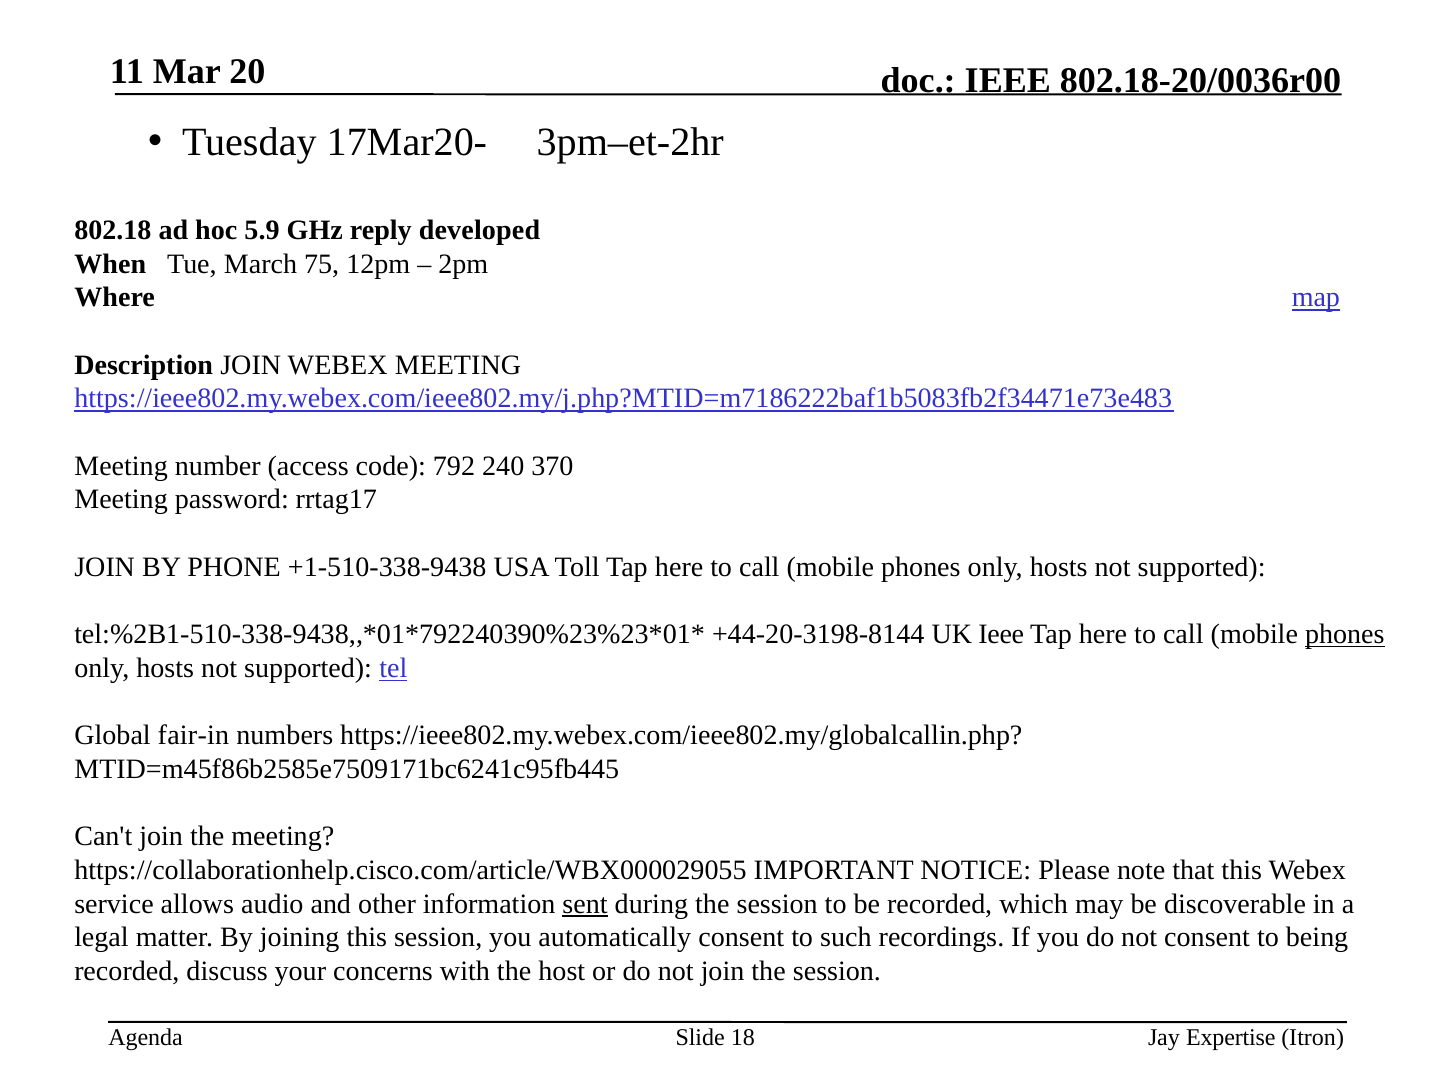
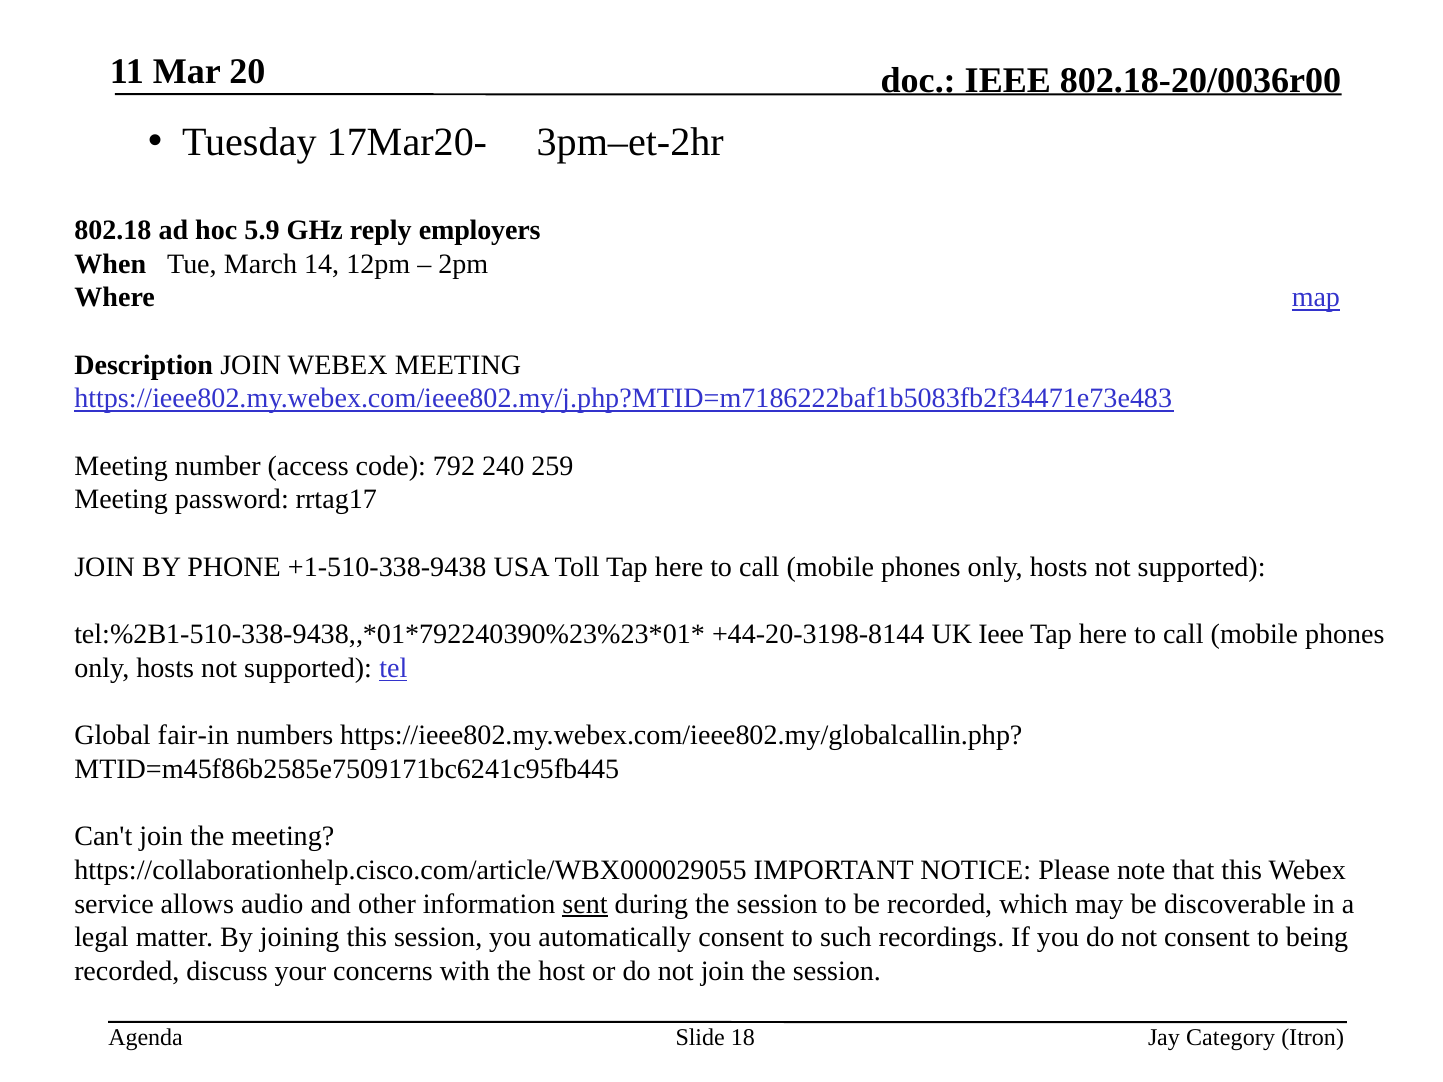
developed: developed -> employers
75: 75 -> 14
370: 370 -> 259
phones at (1345, 635) underline: present -> none
Expertise: Expertise -> Category
